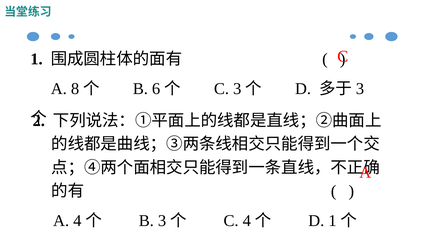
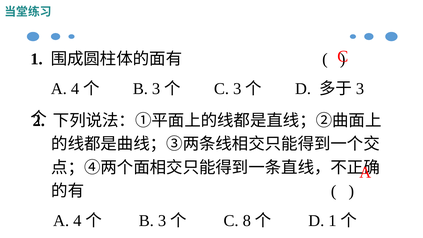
8 at (75, 89): 8 -> 4
6 at (156, 89): 6 -> 3
C 4: 4 -> 8
